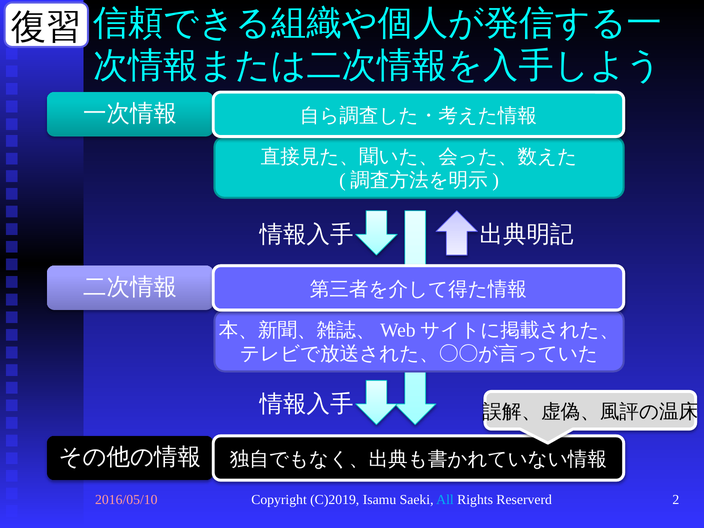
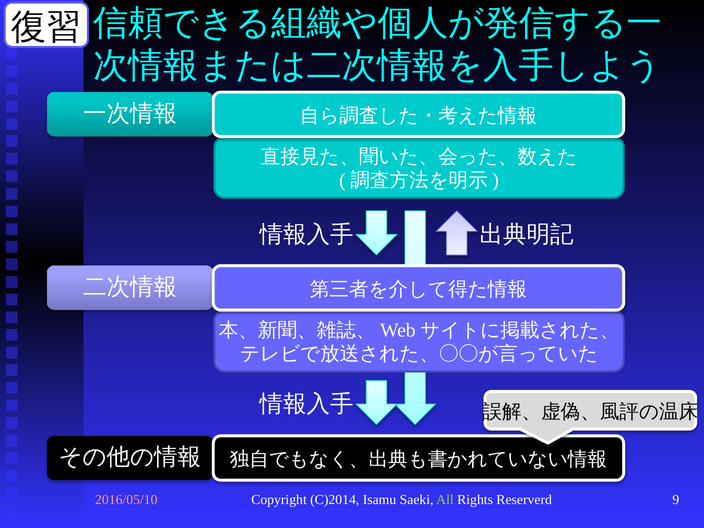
C)2019: C)2019 -> C)2014
All colour: light blue -> light green
2: 2 -> 9
